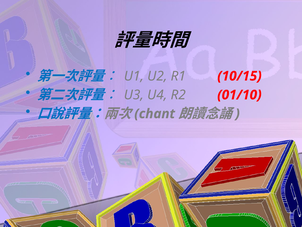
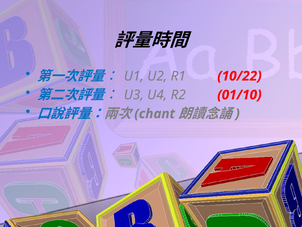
10/15: 10/15 -> 10/22
